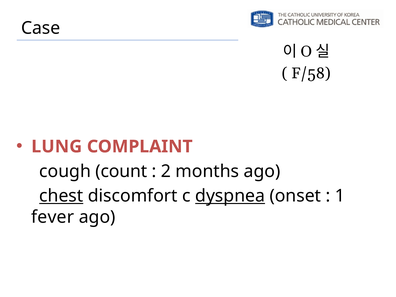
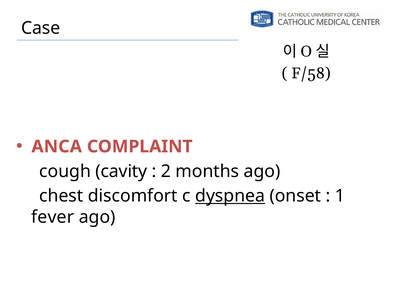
LUNG: LUNG -> ANCA
count: count -> cavity
chest underline: present -> none
